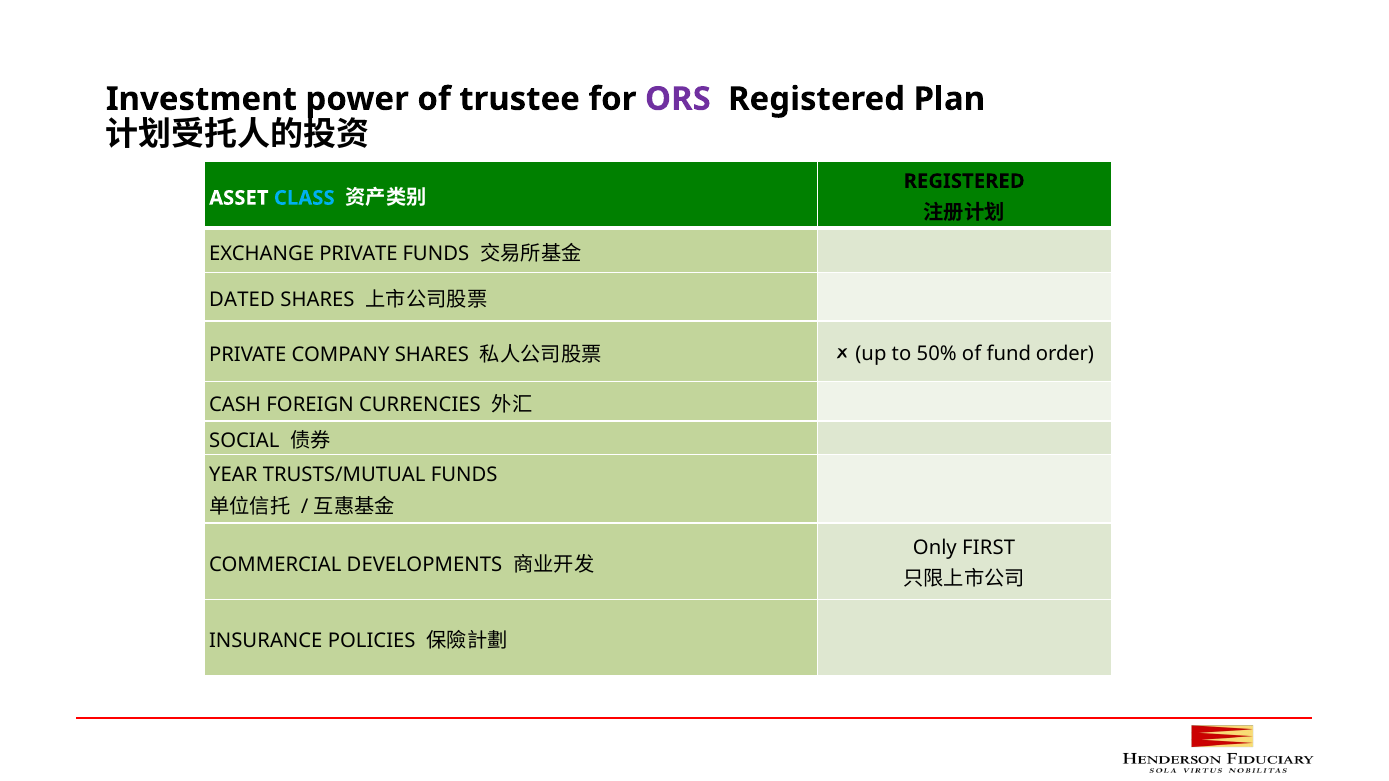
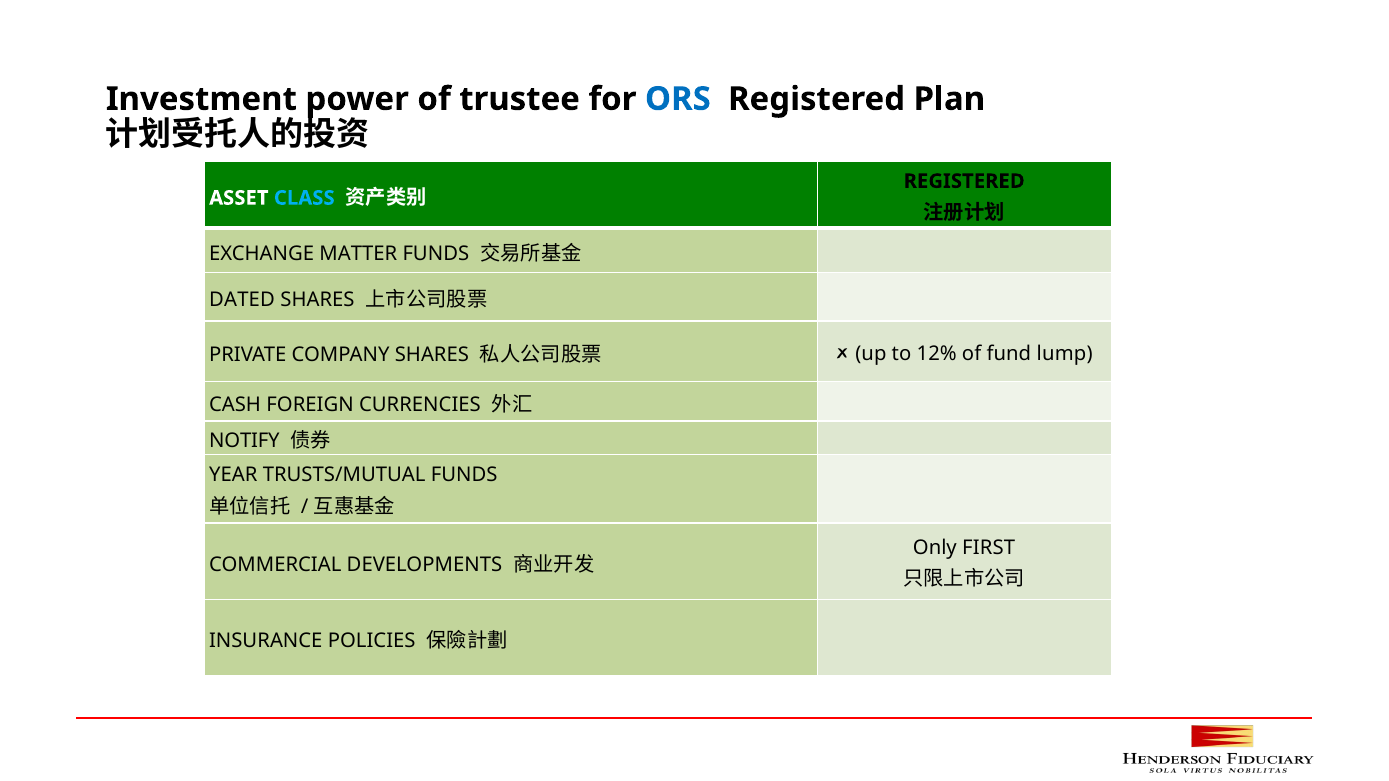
ORS colour: purple -> blue
EXCHANGE PRIVATE: PRIVATE -> MATTER
50%: 50% -> 12%
order: order -> lump
SOCIAL: SOCIAL -> NOTIFY
